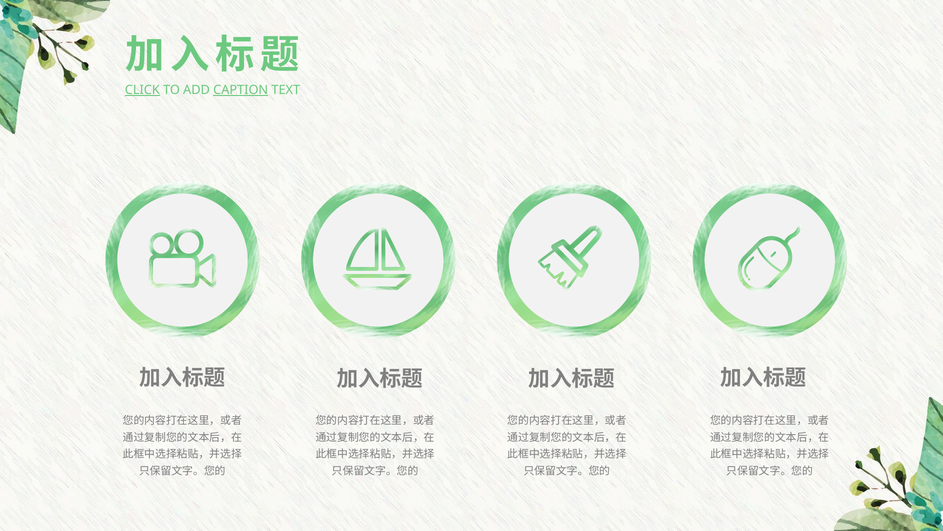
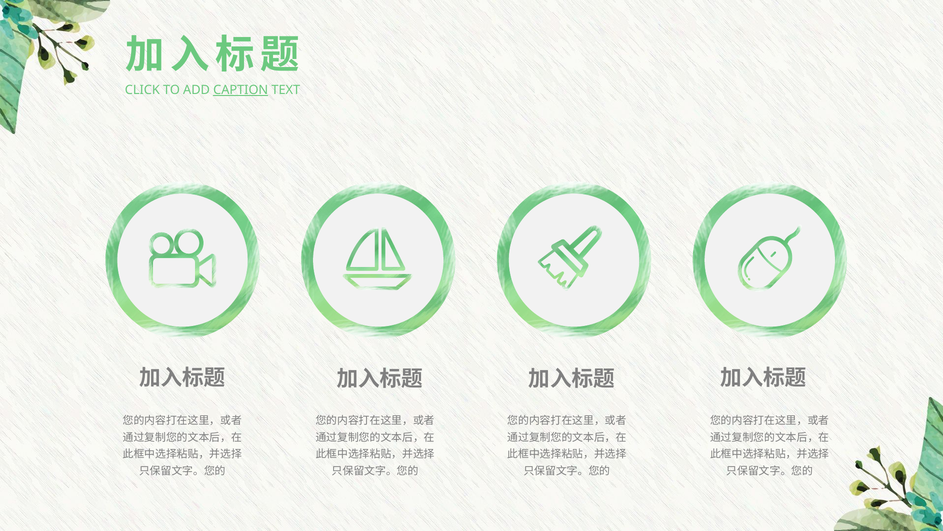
CLICK underline: present -> none
